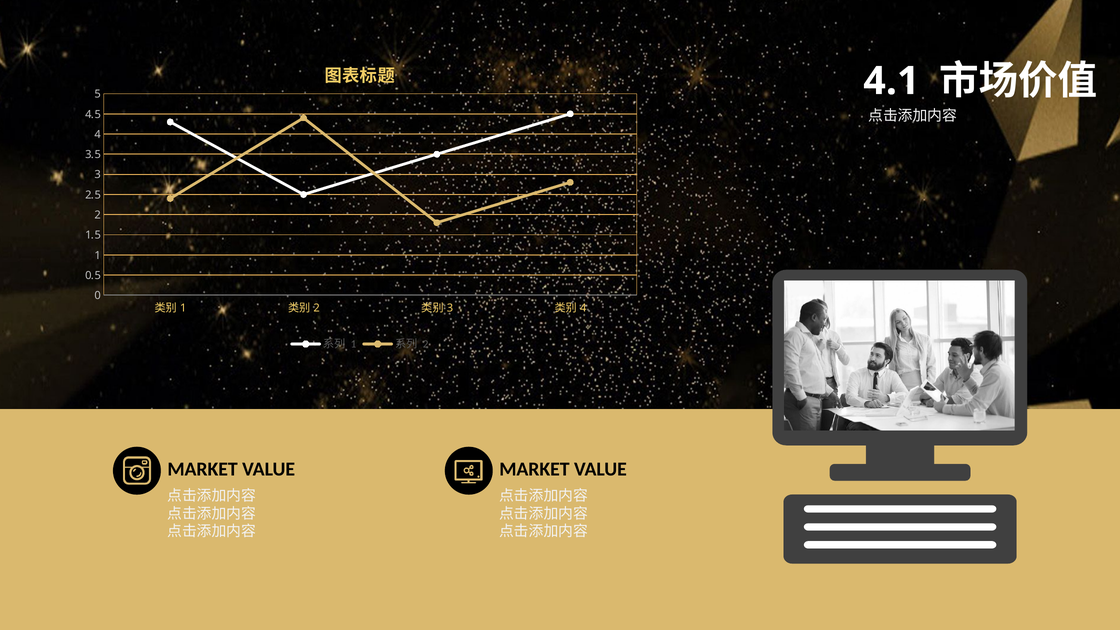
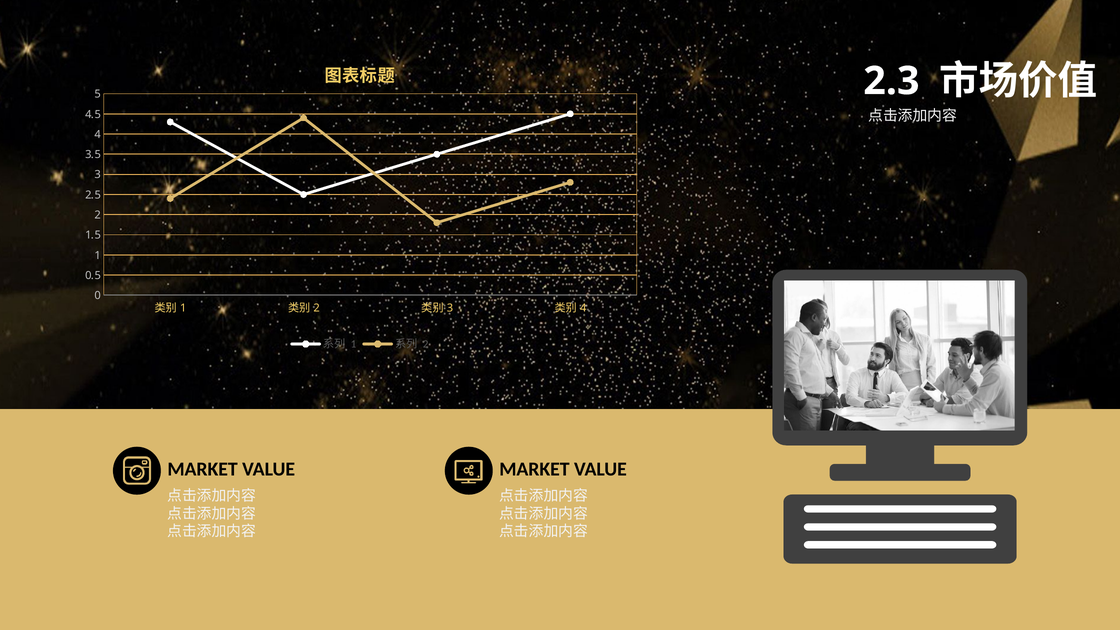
4.1: 4.1 -> 2.3
